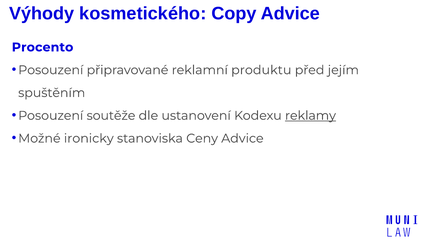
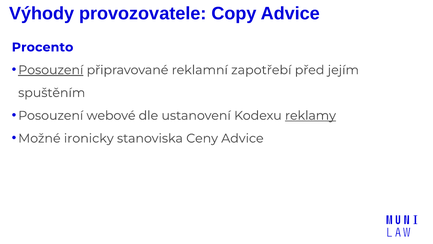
kosmetického: kosmetického -> provozovatele
Posouzení at (51, 70) underline: none -> present
produktu: produktu -> zapotřebí
soutěže: soutěže -> webové
